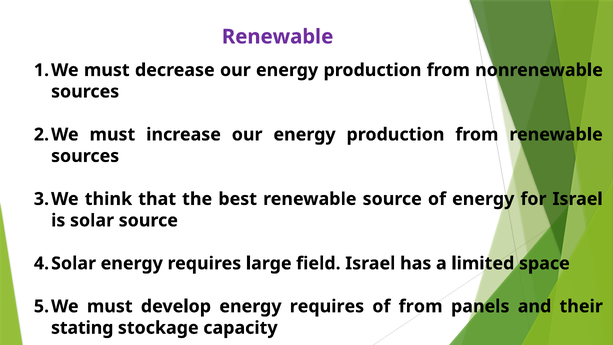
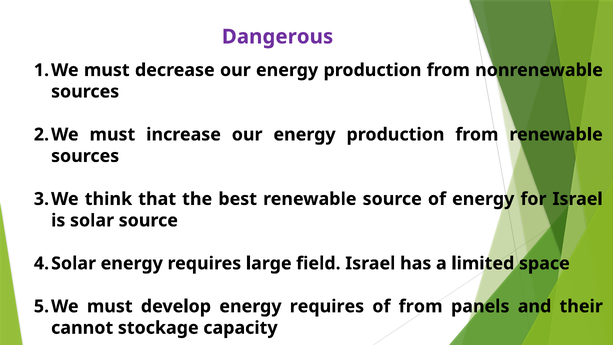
Renewable at (278, 37): Renewable -> Dangerous
stating: stating -> cannot
